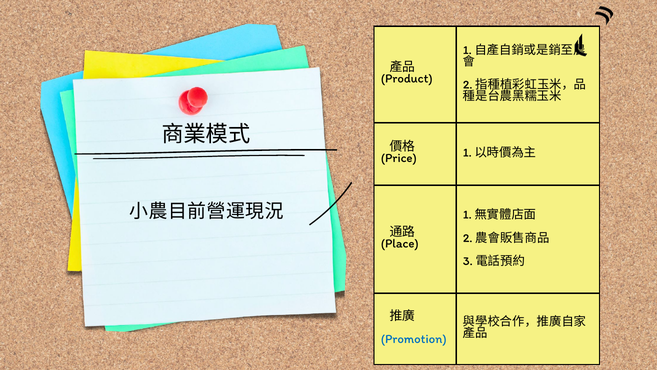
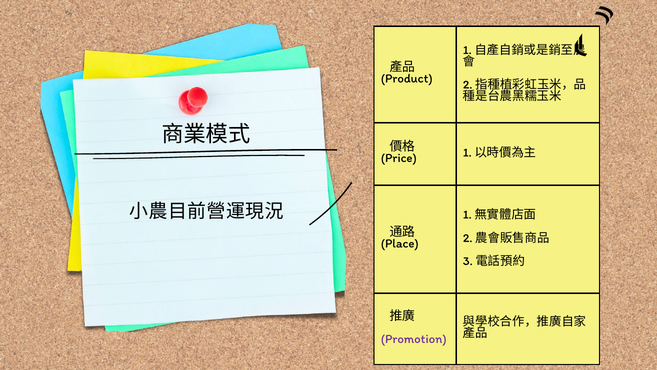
Promotion colour: blue -> purple
